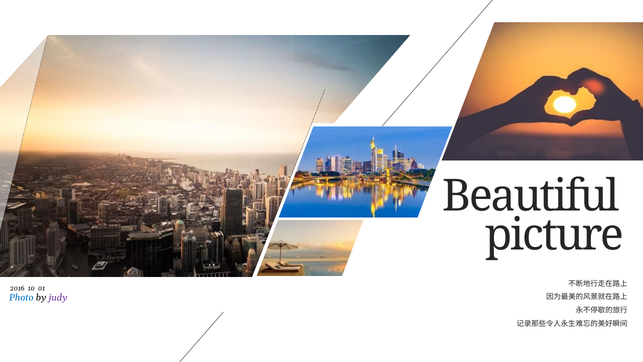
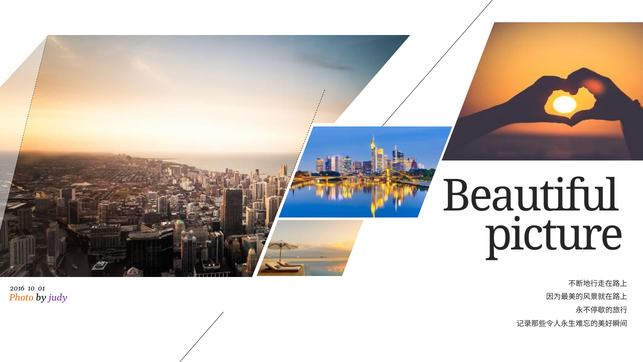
Photo colour: blue -> orange
